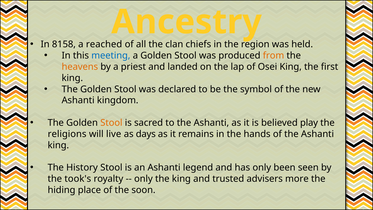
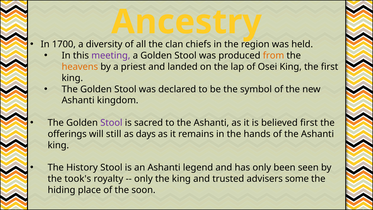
8158: 8158 -> 1700
reached: reached -> diversity
meeting colour: blue -> purple
Stool at (111, 123) colour: orange -> purple
believed play: play -> first
religions: religions -> offerings
live: live -> still
more: more -> some
